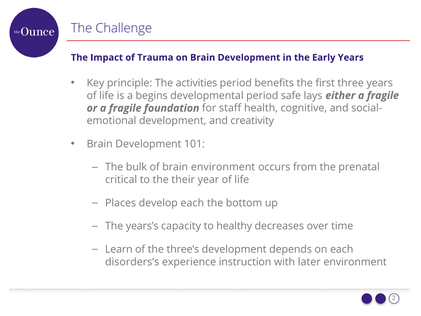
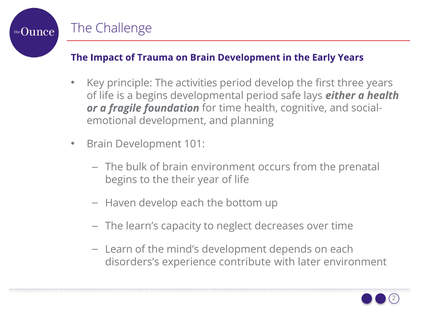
period benefits: benefits -> develop
either a fragile: fragile -> health
for staff: staff -> time
creativity: creativity -> planning
critical at (121, 180): critical -> begins
Places: Places -> Haven
years’s: years’s -> learn’s
healthy: healthy -> neglect
three’s: three’s -> mind’s
instruction: instruction -> contribute
